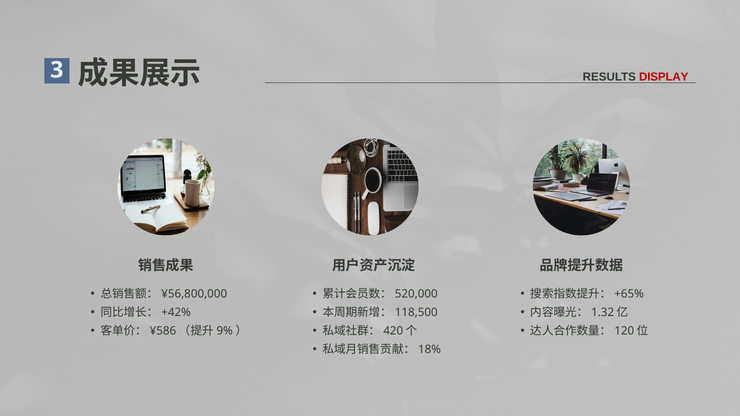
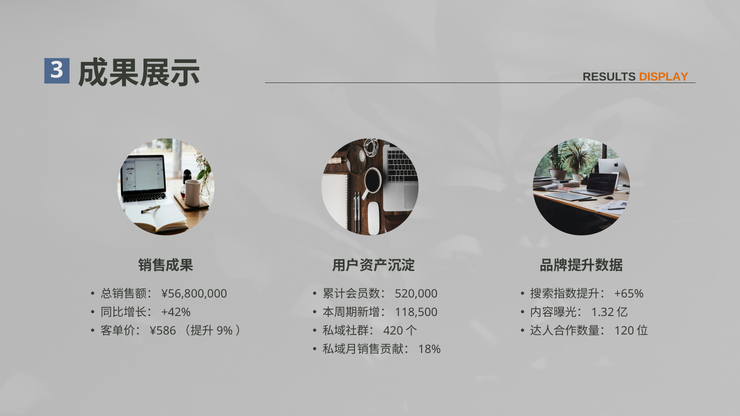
DISPLAY colour: red -> orange
